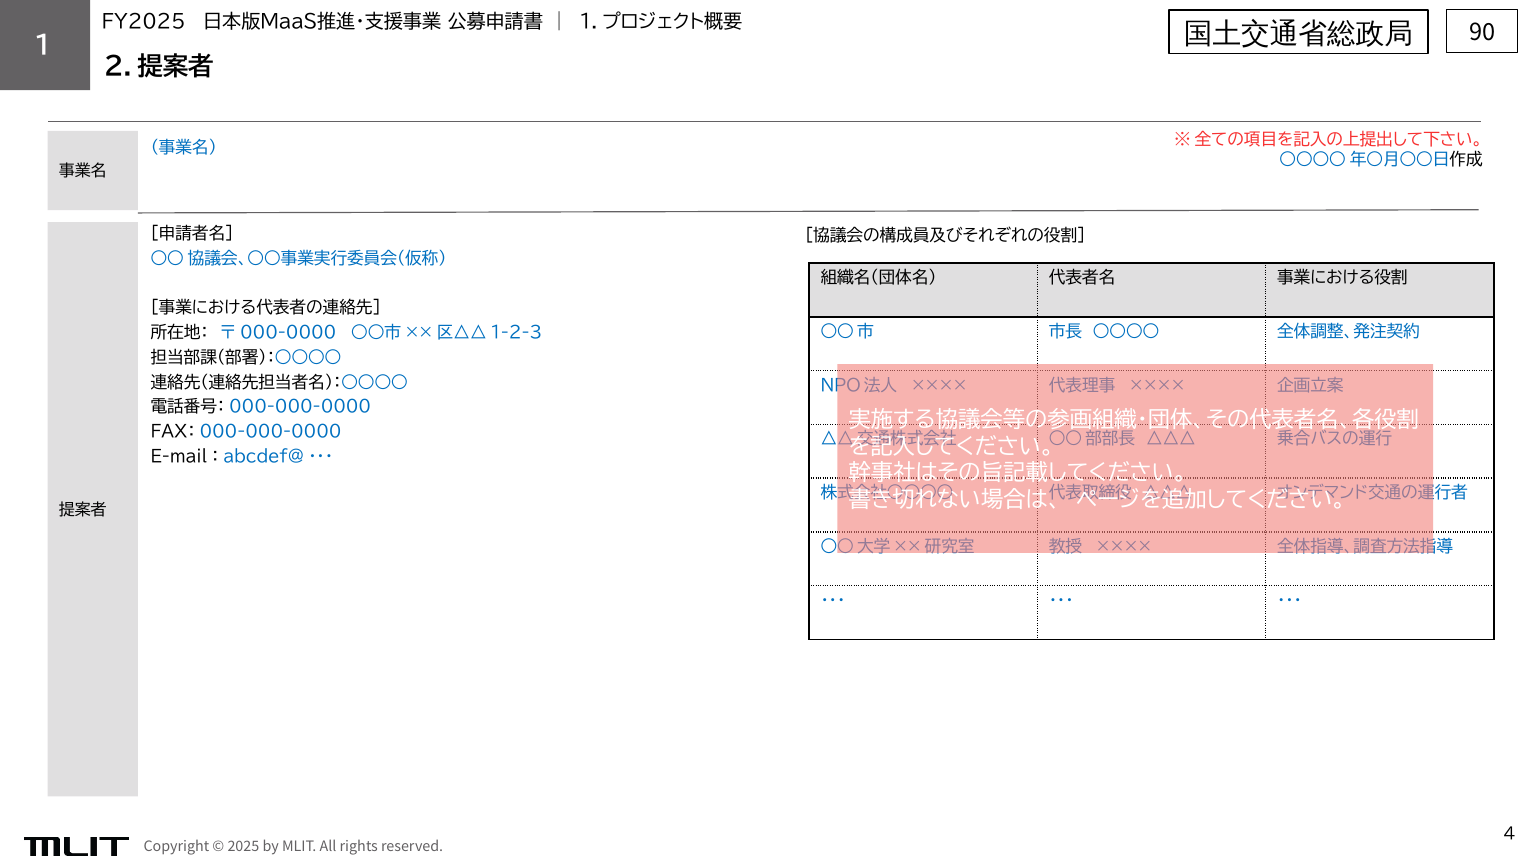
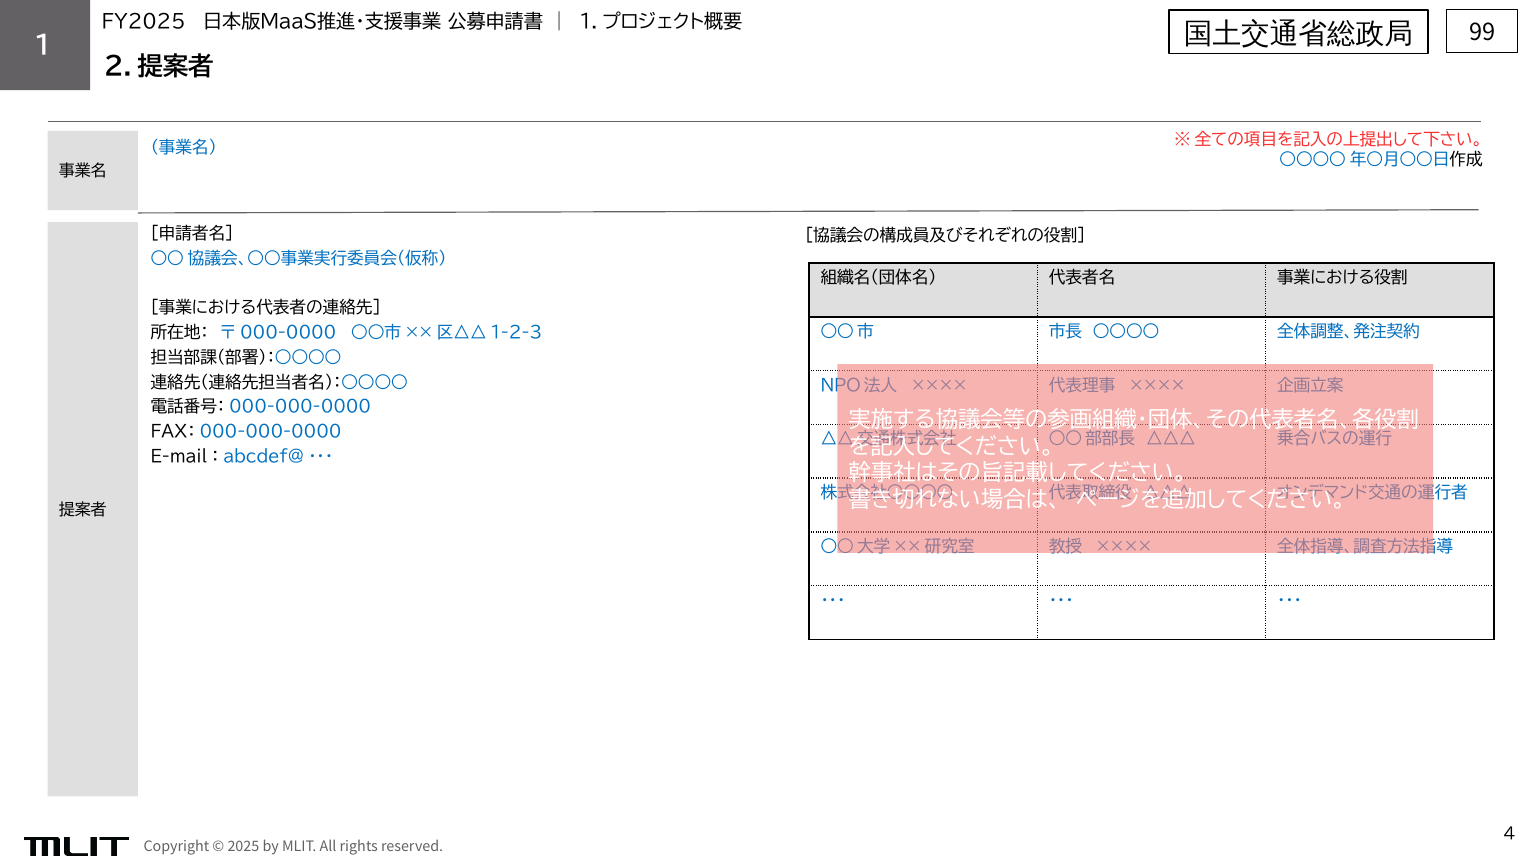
90: 90 -> 99
